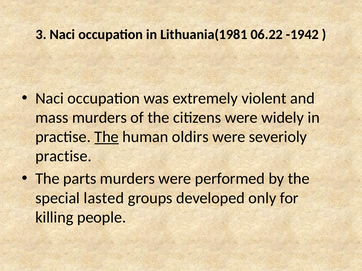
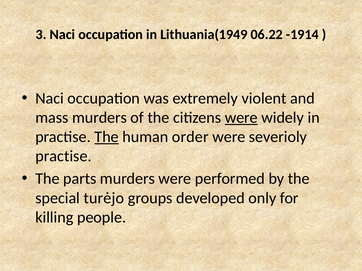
Lithuania(1981: Lithuania(1981 -> Lithuania(1949
-1942: -1942 -> -1914
were at (241, 118) underline: none -> present
oldirs: oldirs -> order
lasted: lasted -> turėjo
